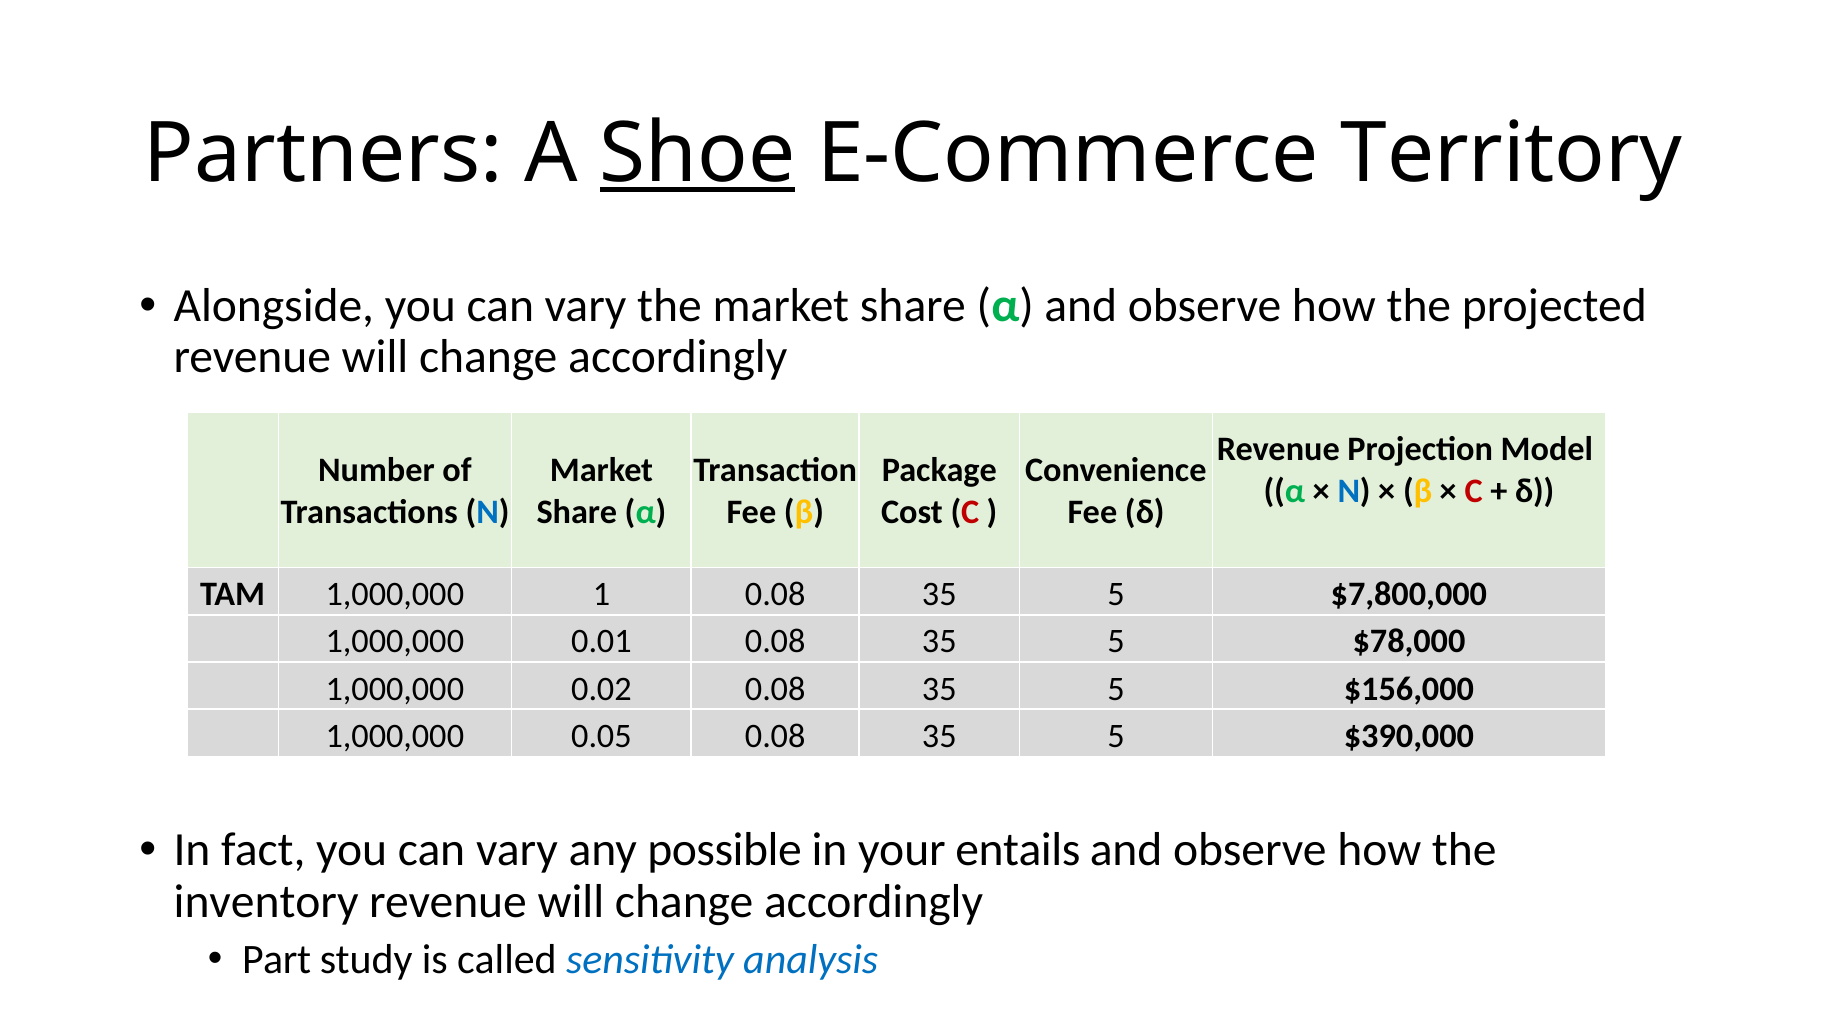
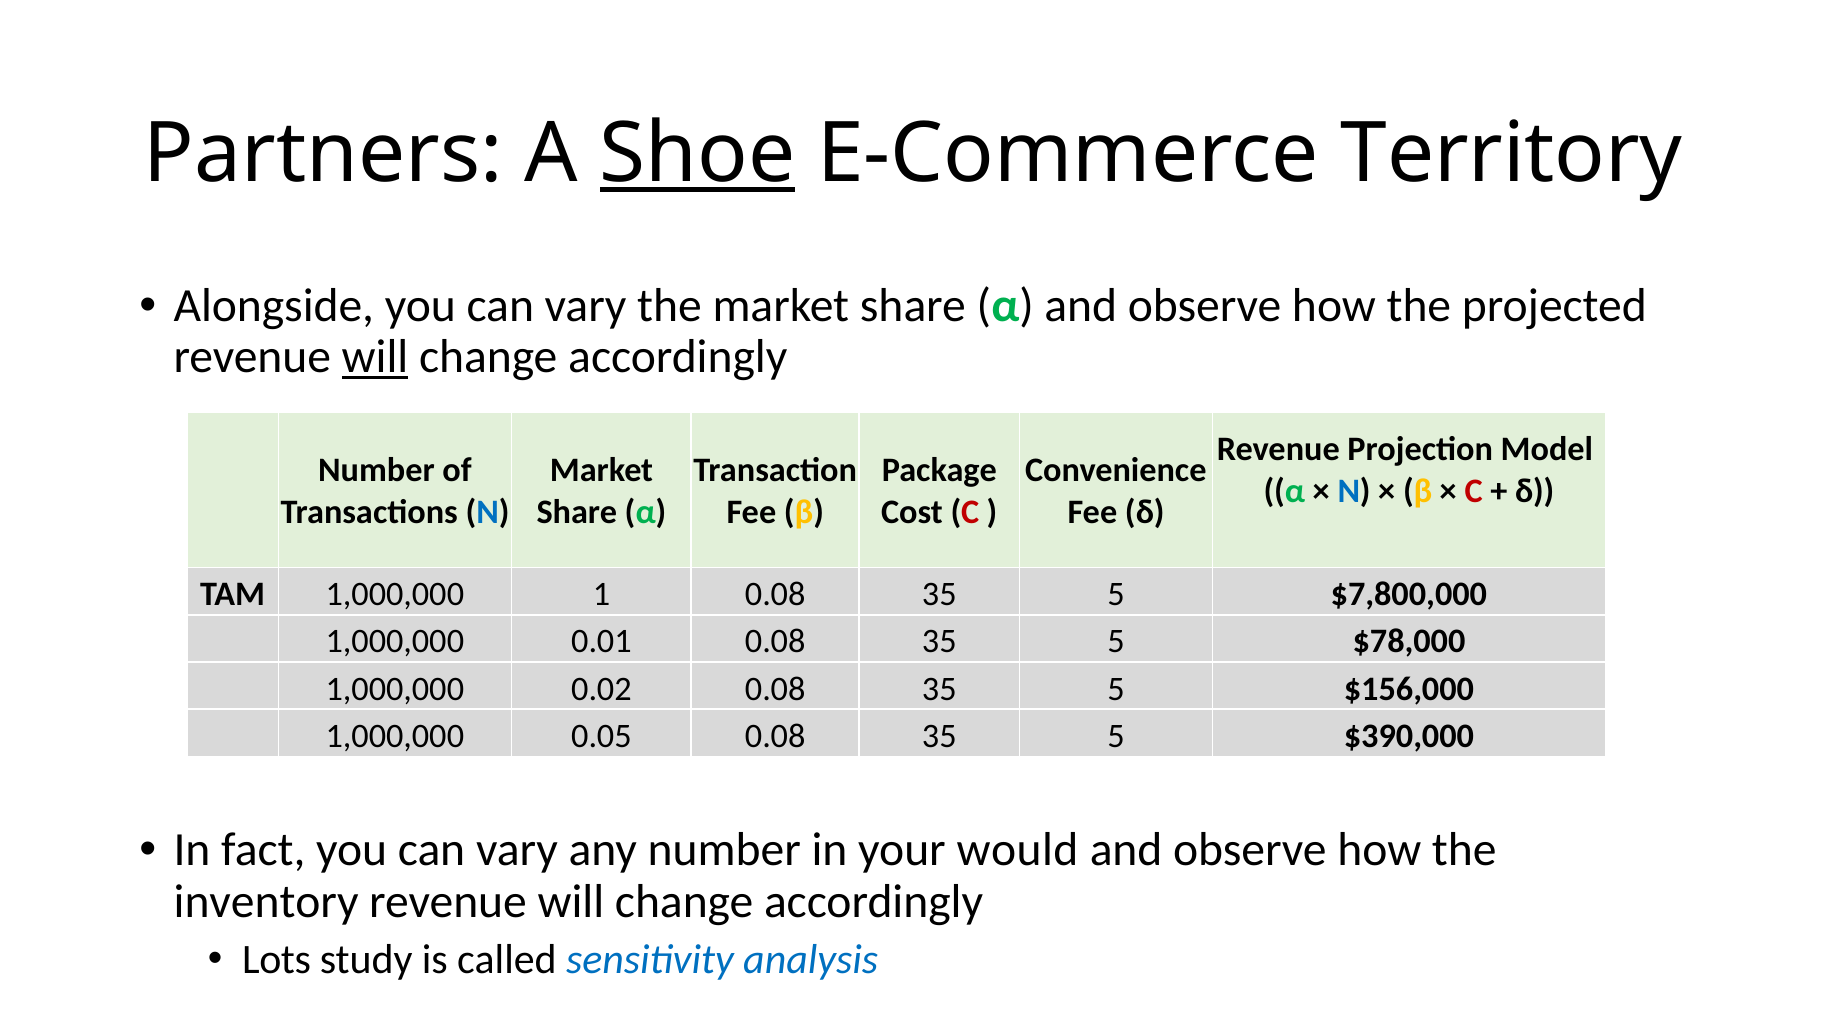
will at (375, 357) underline: none -> present
any possible: possible -> number
entails: entails -> would
Part: Part -> Lots
